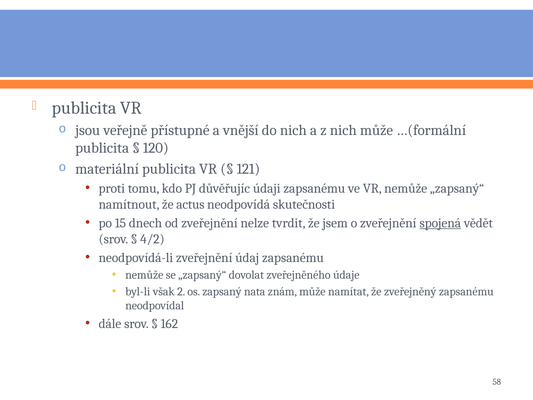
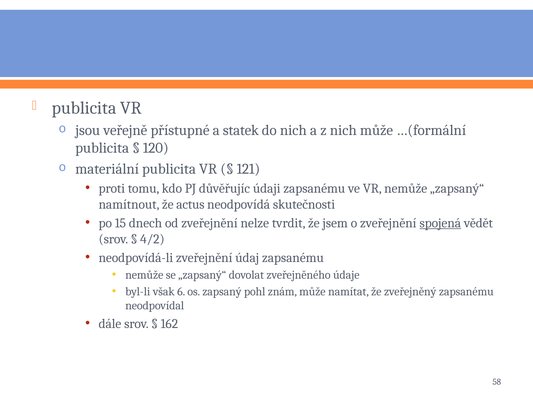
vnější: vnější -> statek
2: 2 -> 6
nata: nata -> pohl
